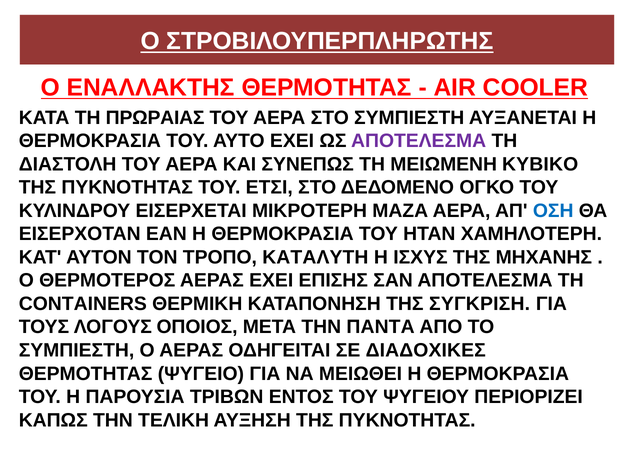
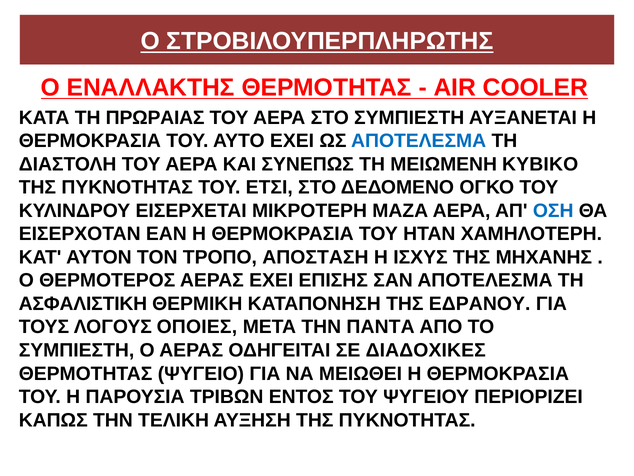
ΑΠΟΤΕΛΕΣΜΑ at (419, 141) colour: purple -> blue
ΚΑΤΑΛΥΤΗ: ΚΑΤΑΛΥΤΗ -> ΑΠΟΣΤΑΣΗ
CONTAINERS: CONTAINERS -> ΑΣΦΑΛΙΣΤΙΚΗ
ΣΥΓΚΡΙΣΗ: ΣΥΓΚΡΙΣΗ -> ΕΔΡΑΝΟΥ
ΟΠΟΙΟΣ: ΟΠΟΙΟΣ -> ΟΠΟΙΕΣ
